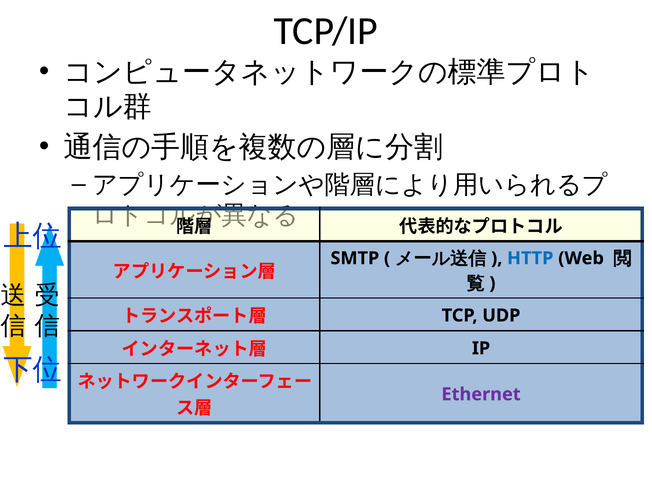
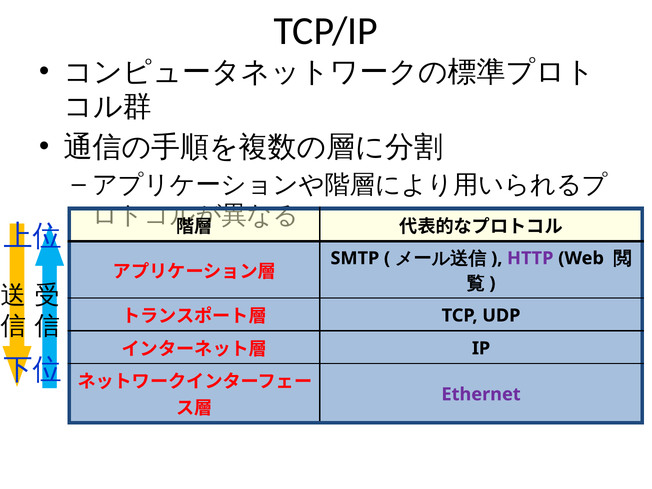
HTTP colour: blue -> purple
